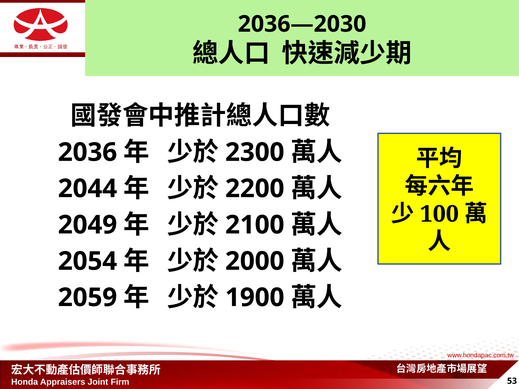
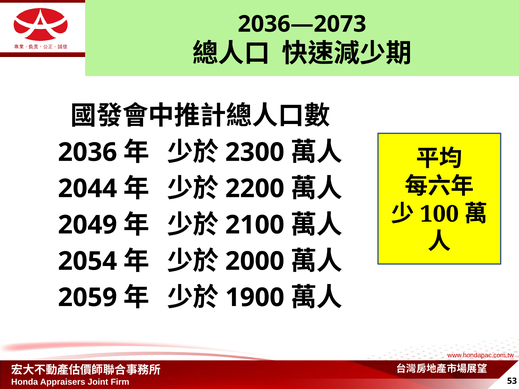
2036—2030: 2036—2030 -> 2036—2073
